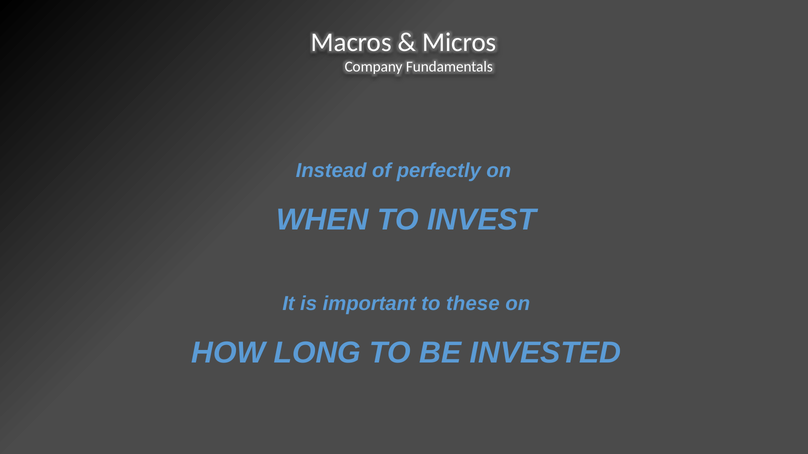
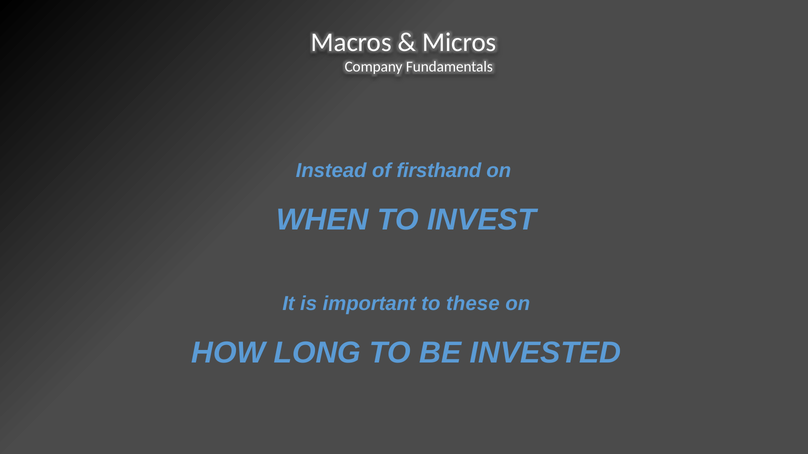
perfectly: perfectly -> firsthand
